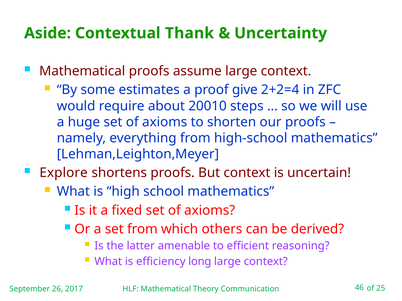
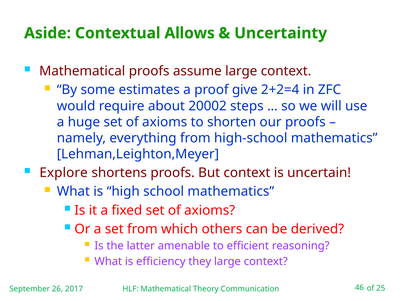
Thank: Thank -> Allows
20010: 20010 -> 20002
long: long -> they
